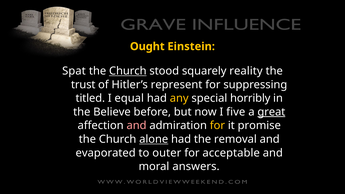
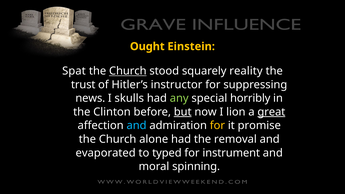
represent: represent -> instructor
titled: titled -> news
equal: equal -> skulls
any colour: yellow -> light green
Believe: Believe -> Clinton
but underline: none -> present
five: five -> lion
and at (136, 126) colour: pink -> light blue
alone underline: present -> none
outer: outer -> typed
acceptable: acceptable -> instrument
answers: answers -> spinning
